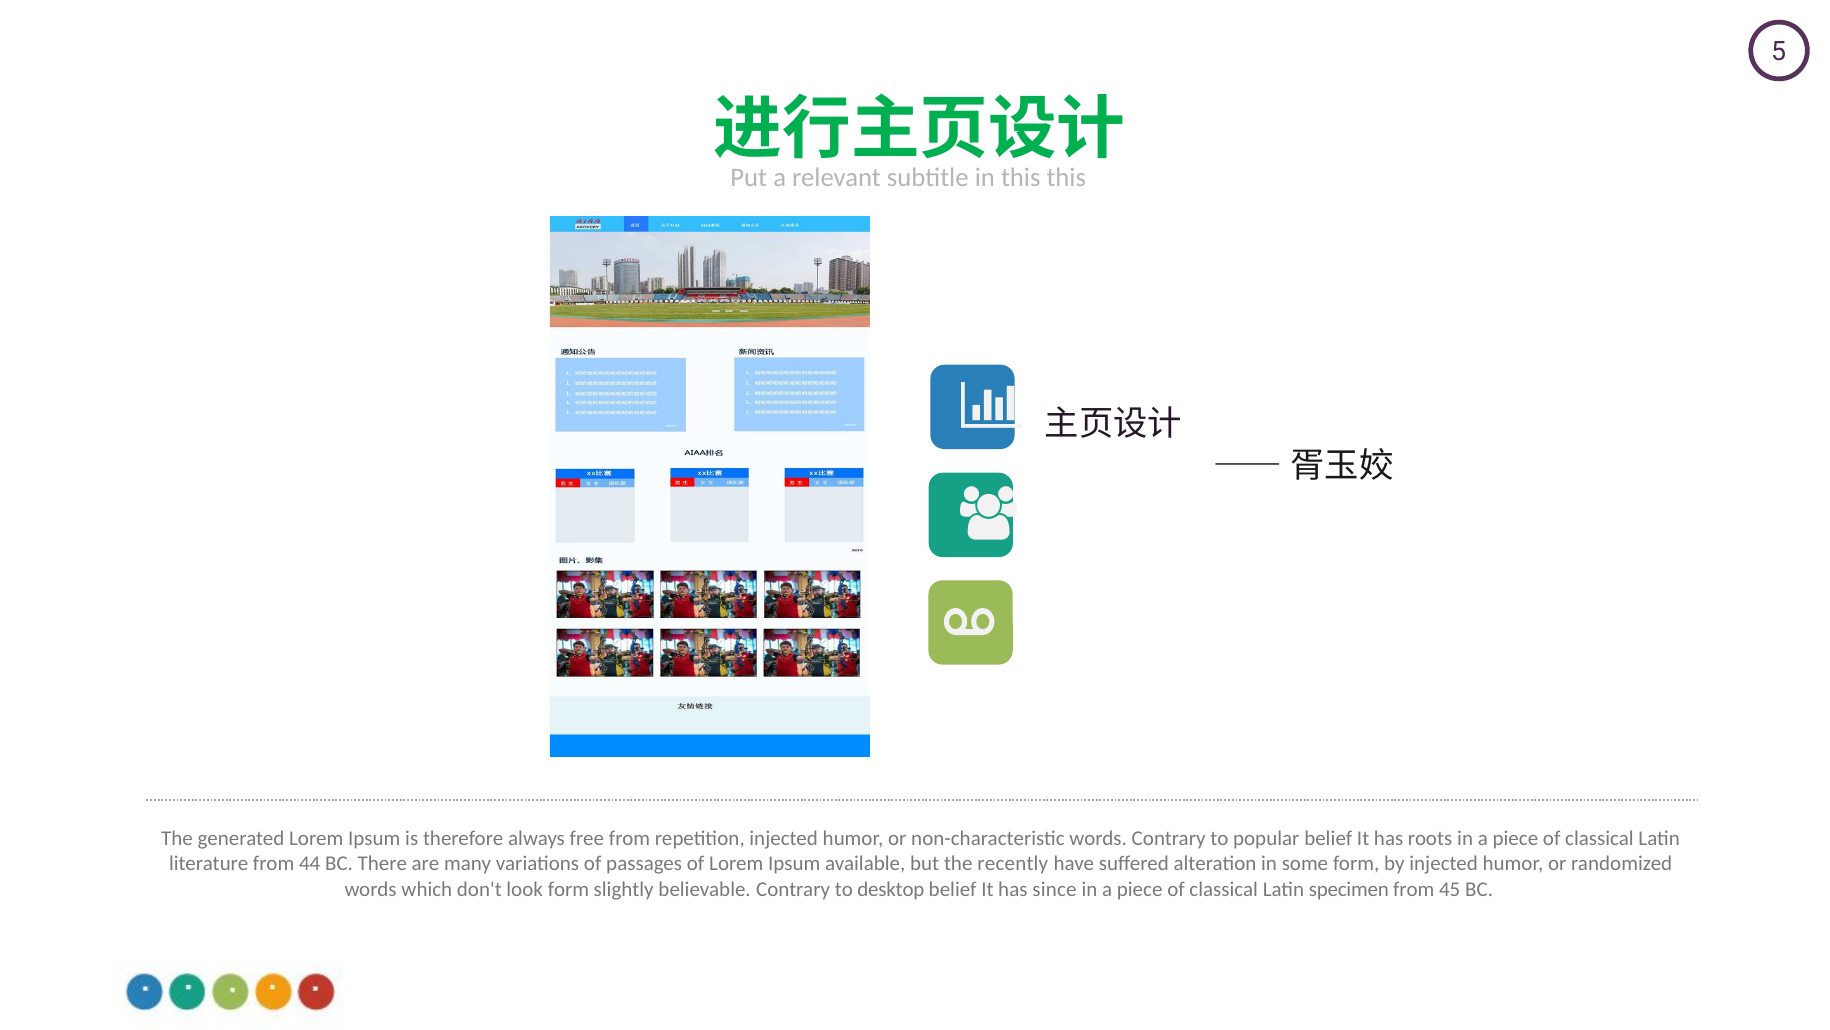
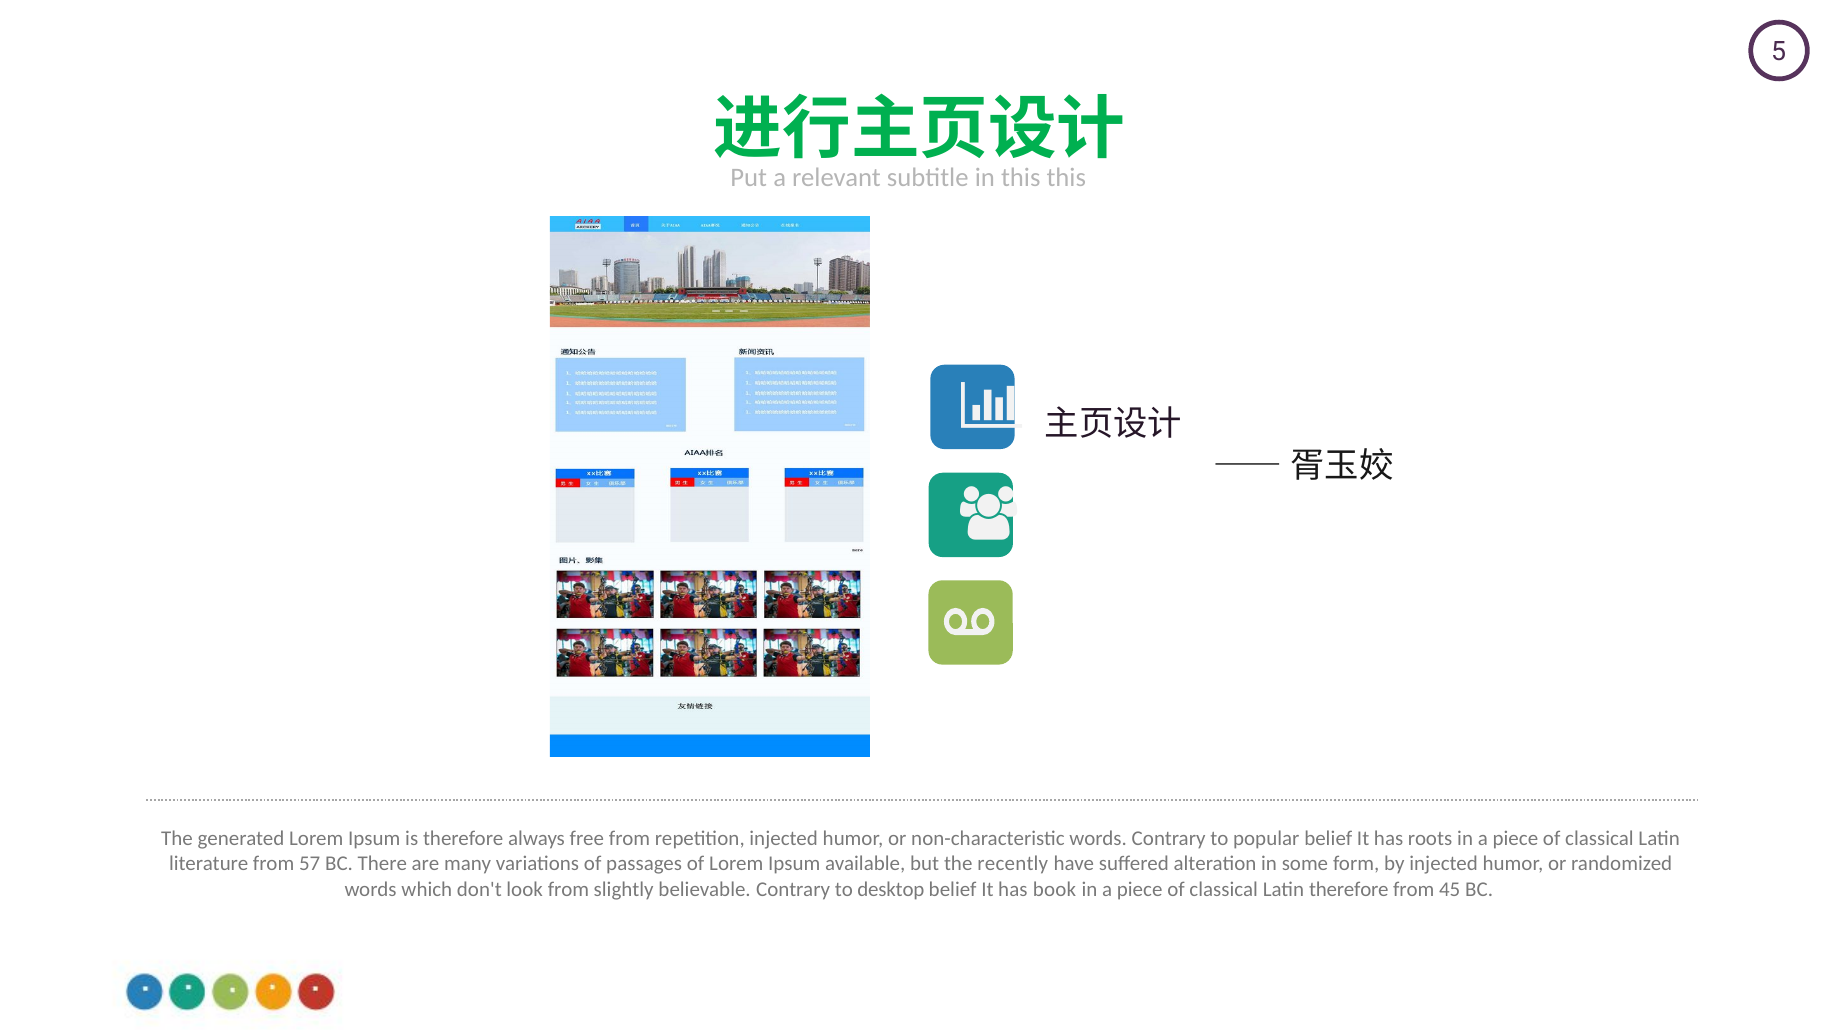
44: 44 -> 57
look form: form -> from
since: since -> book
Latin specimen: specimen -> therefore
